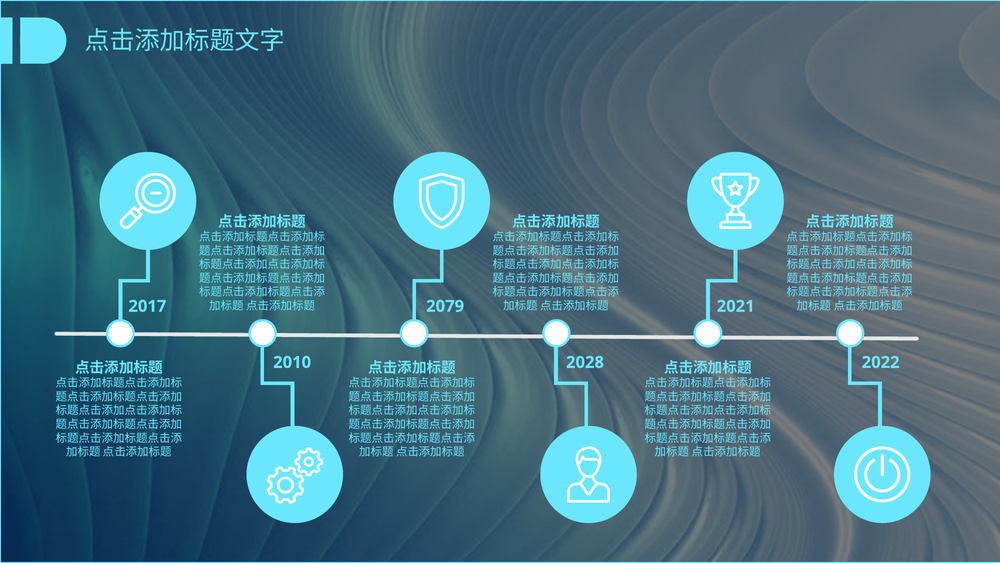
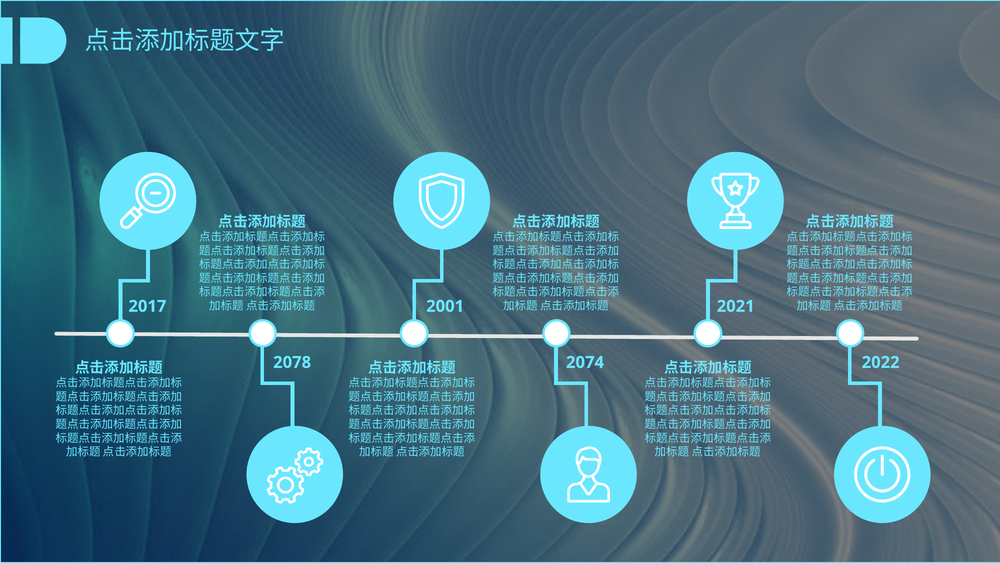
2079: 2079 -> 2001
2010: 2010 -> 2078
2028: 2028 -> 2074
